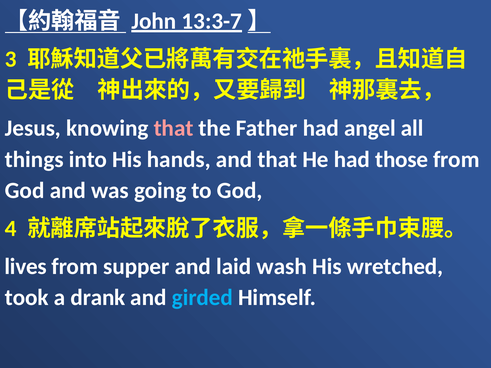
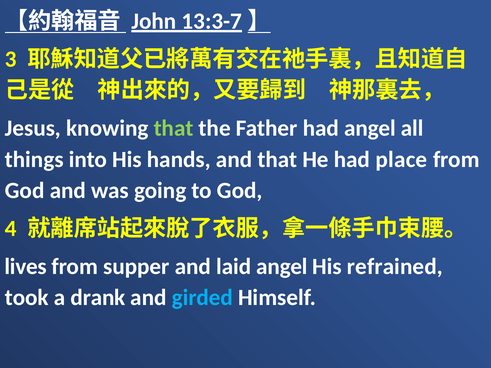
that at (174, 128) colour: pink -> light green
those: those -> place
laid wash: wash -> angel
wretched: wretched -> refrained
